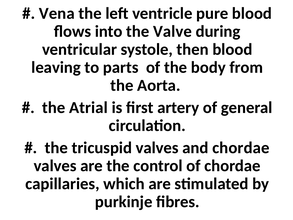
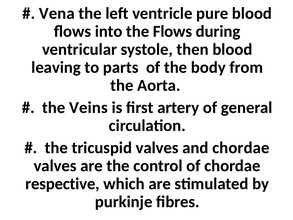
the Valve: Valve -> Flows
Atrial: Atrial -> Veins
capillaries: capillaries -> respective
